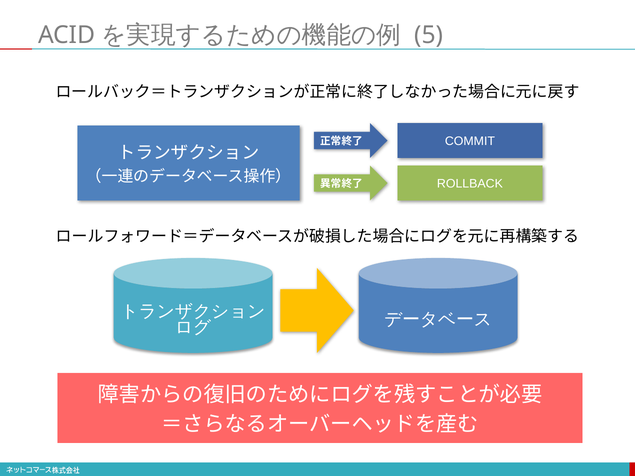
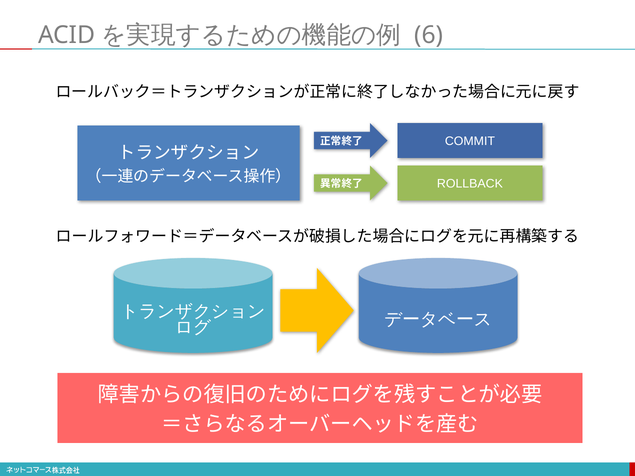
5: 5 -> 6
